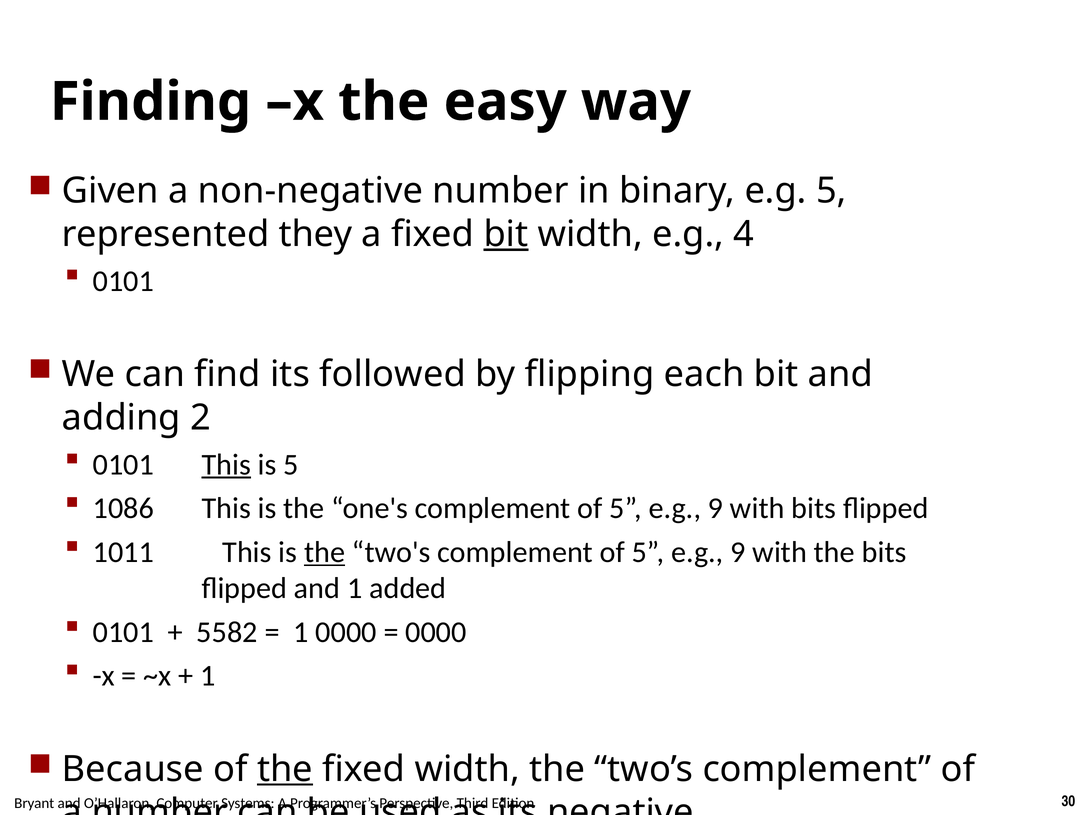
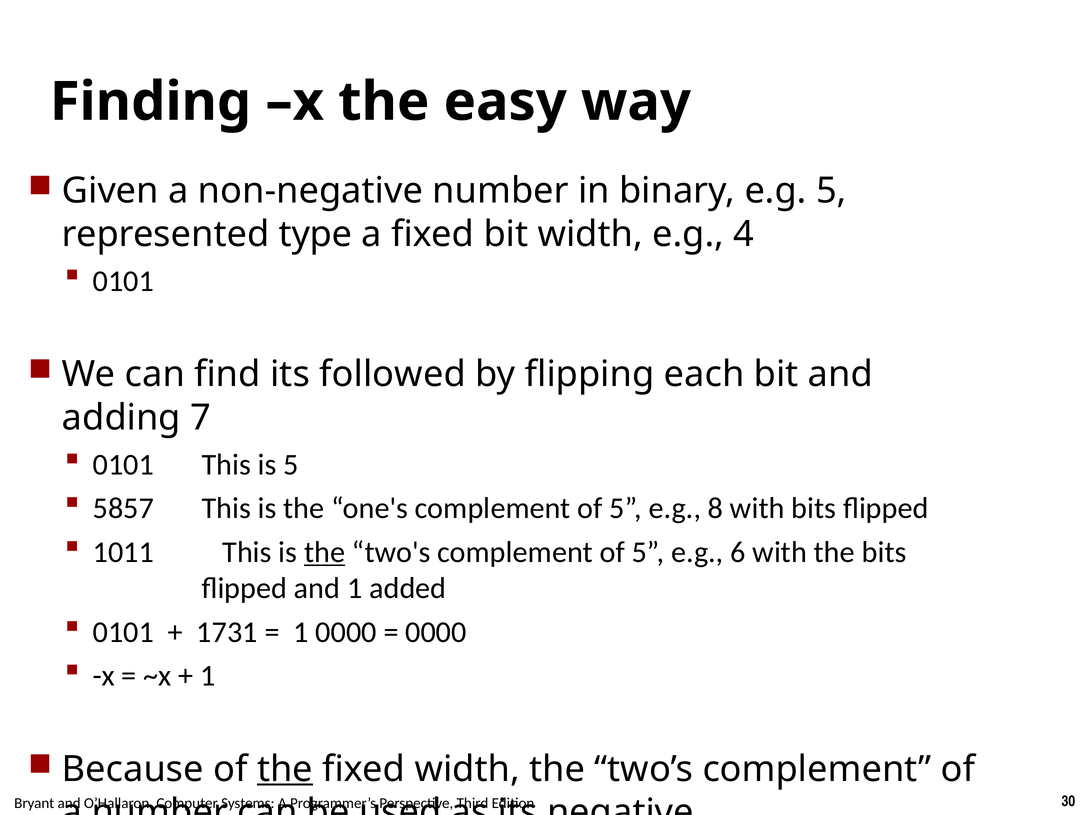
they: they -> type
bit at (506, 234) underline: present -> none
2: 2 -> 7
This at (226, 465) underline: present -> none
1086: 1086 -> 5857
9 at (716, 509): 9 -> 8
9 at (738, 552): 9 -> 6
5582: 5582 -> 1731
